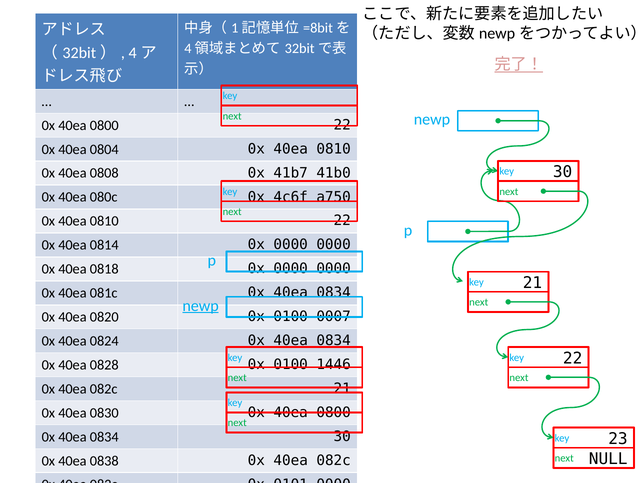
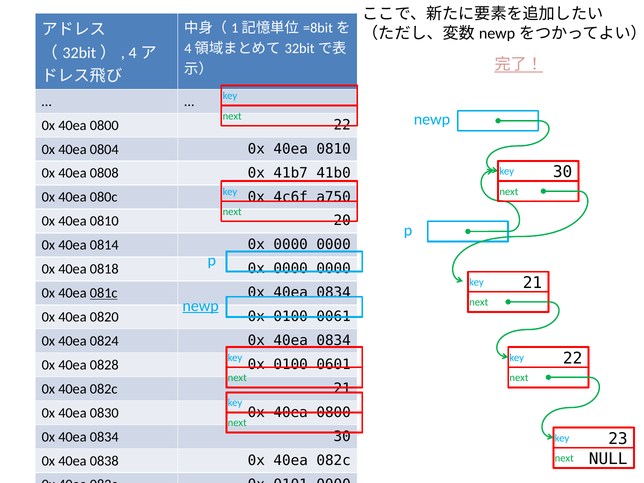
0810 22: 22 -> 20
081c underline: none -> present
0007: 0007 -> 0061
1446: 1446 -> 0601
